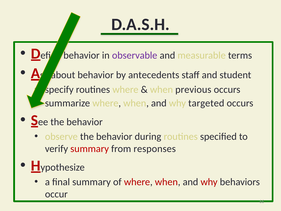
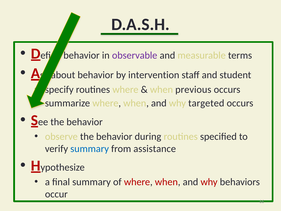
antecedents: antecedents -> intervention
summary at (90, 148) colour: red -> blue
responses: responses -> assistance
